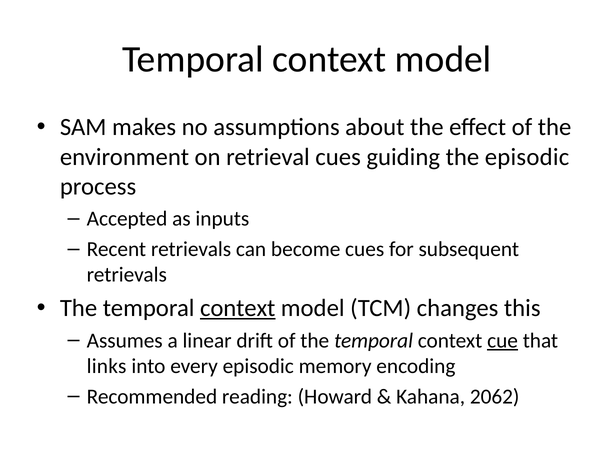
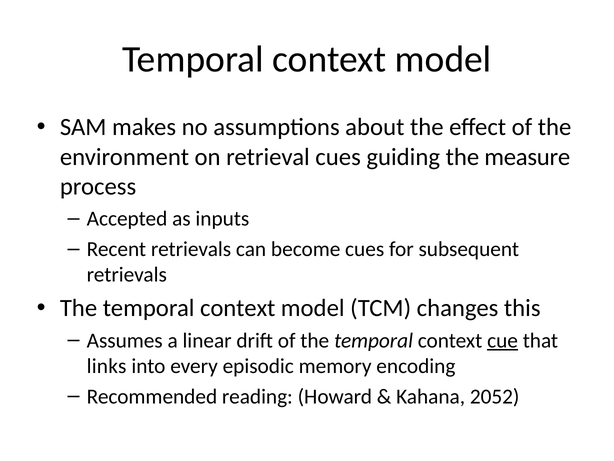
the episodic: episodic -> measure
context at (238, 308) underline: present -> none
2062: 2062 -> 2052
